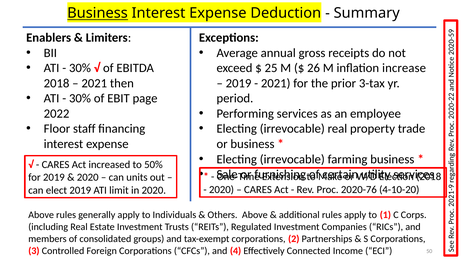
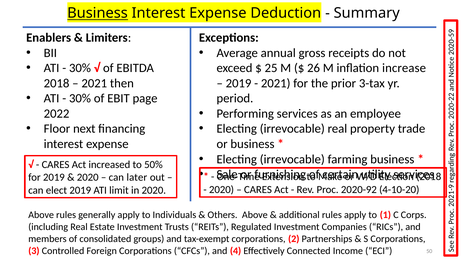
staff: staff -> next
units: units -> later
2020-76: 2020-76 -> 2020-92
